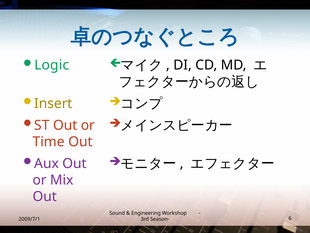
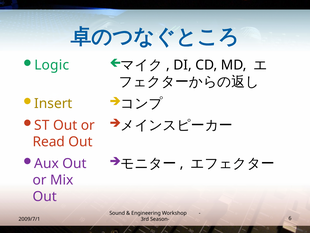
Time: Time -> Read
